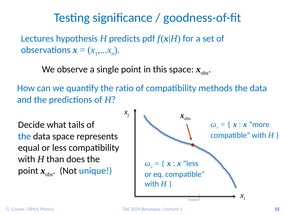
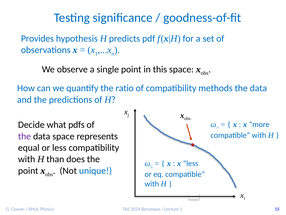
Lectures: Lectures -> Provides
tails: tails -> pdfs
the at (25, 136) colour: blue -> purple
